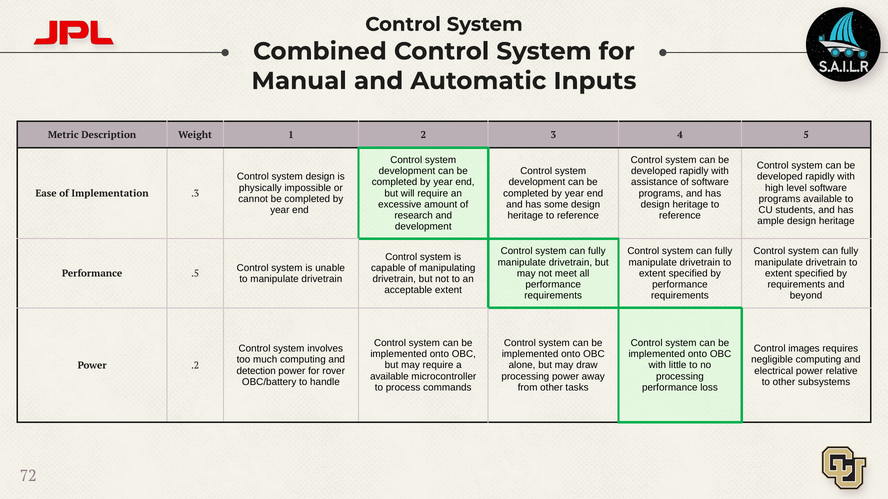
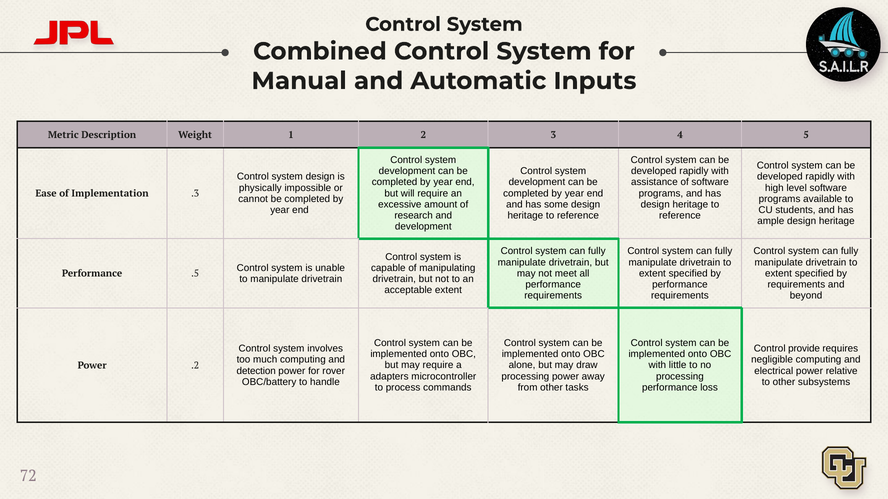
images: images -> provide
available at (389, 377): available -> adapters
